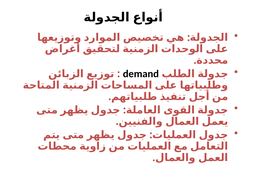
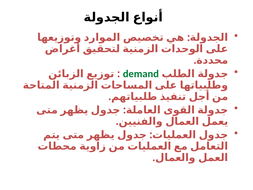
demand colour: black -> green
